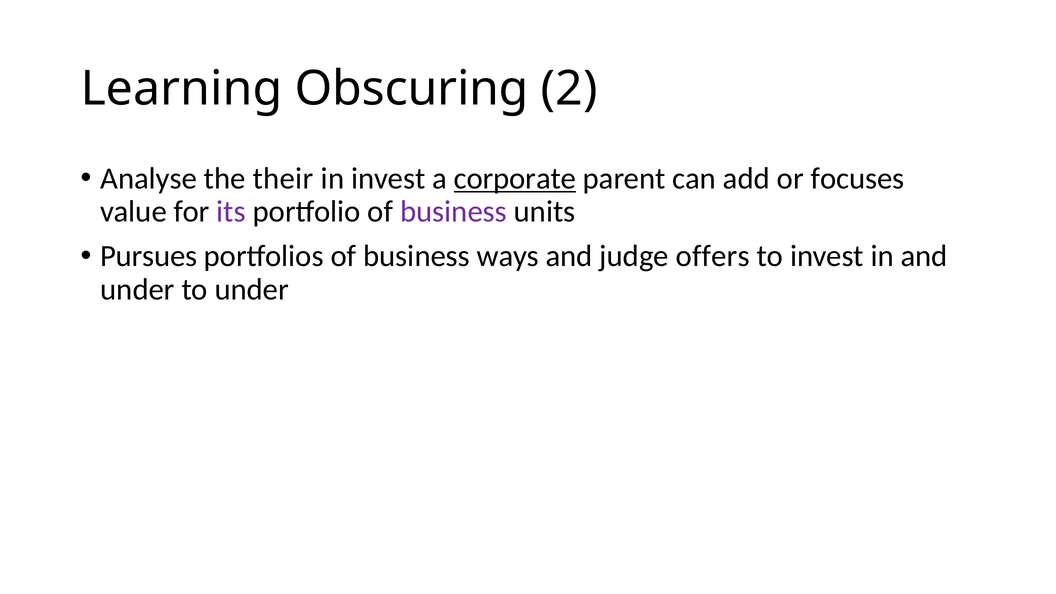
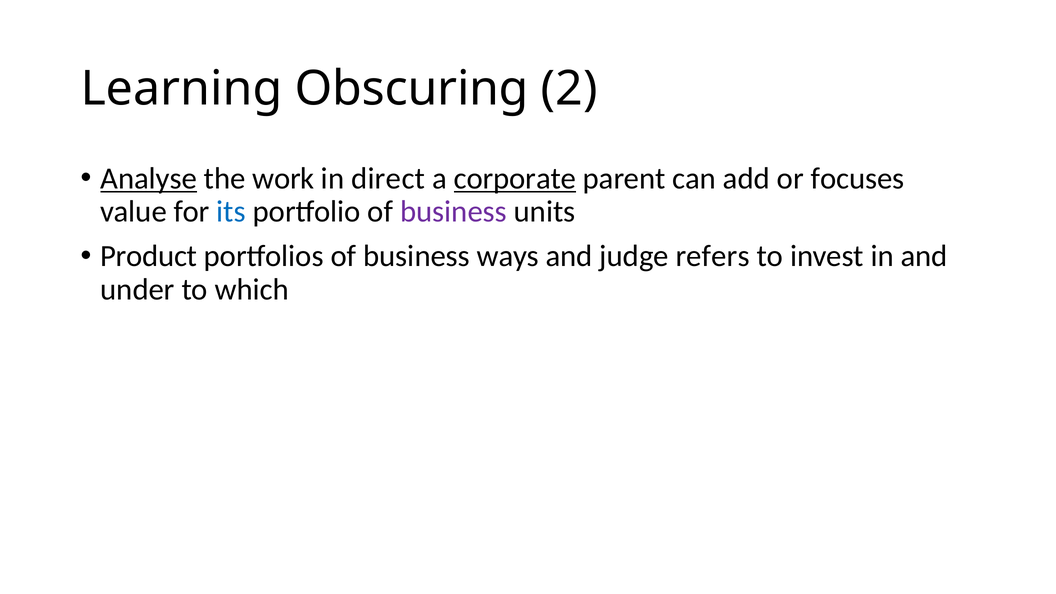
Analyse underline: none -> present
their: their -> work
in invest: invest -> direct
its colour: purple -> blue
Pursues: Pursues -> Product
offers: offers -> refers
to under: under -> which
